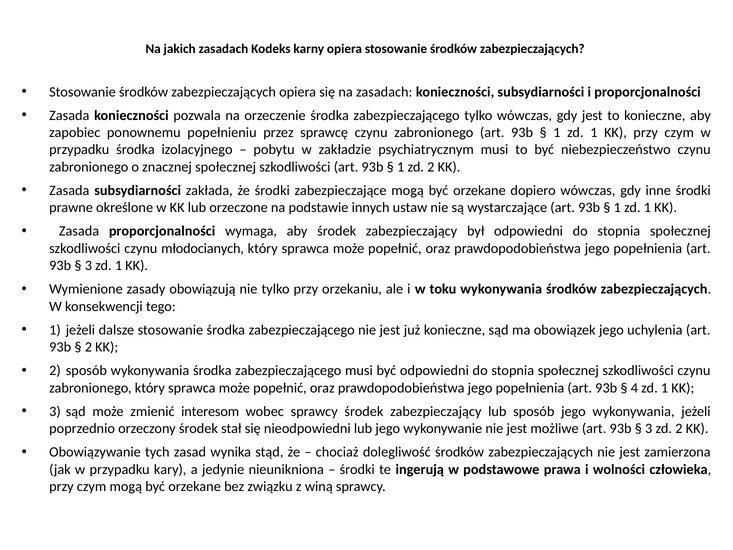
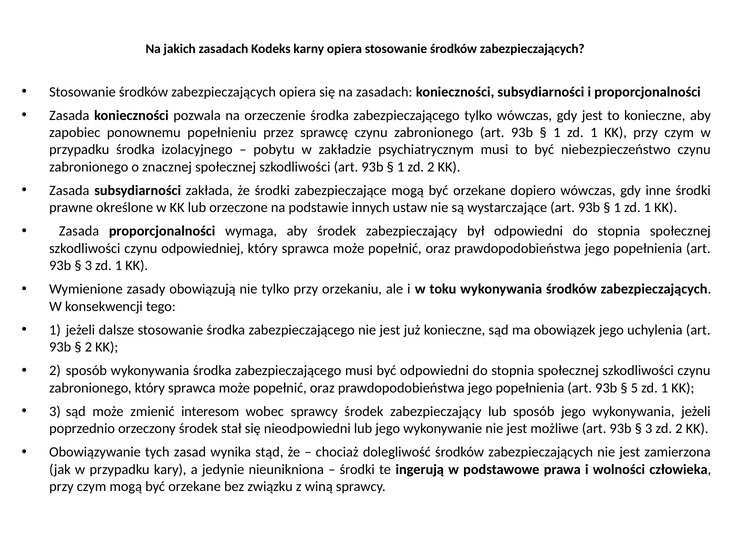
młodocianych: młodocianych -> odpowiedniej
4: 4 -> 5
